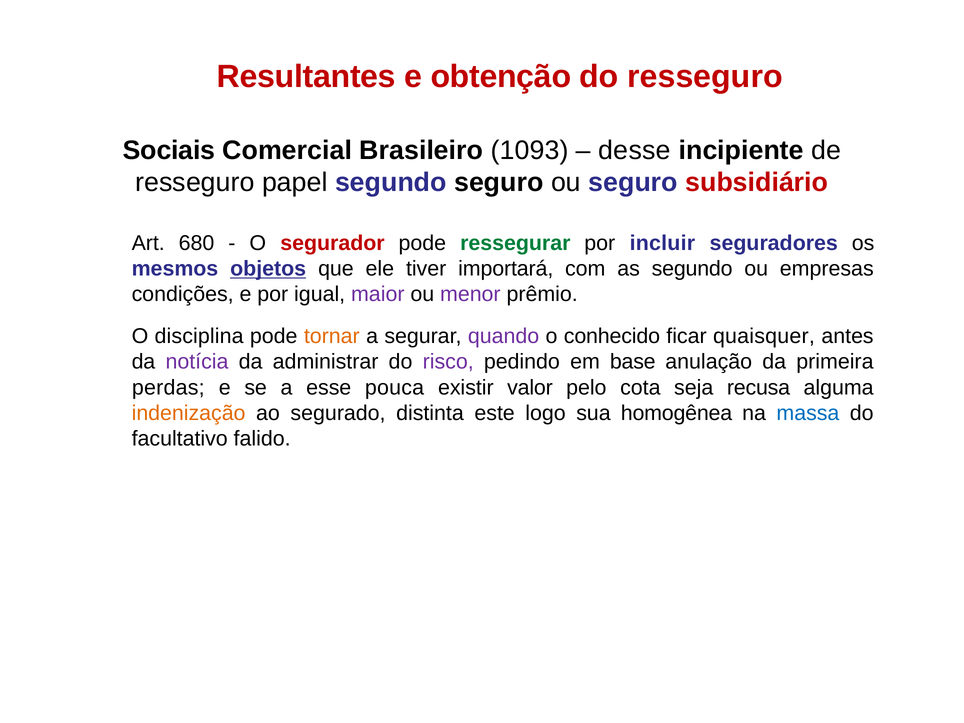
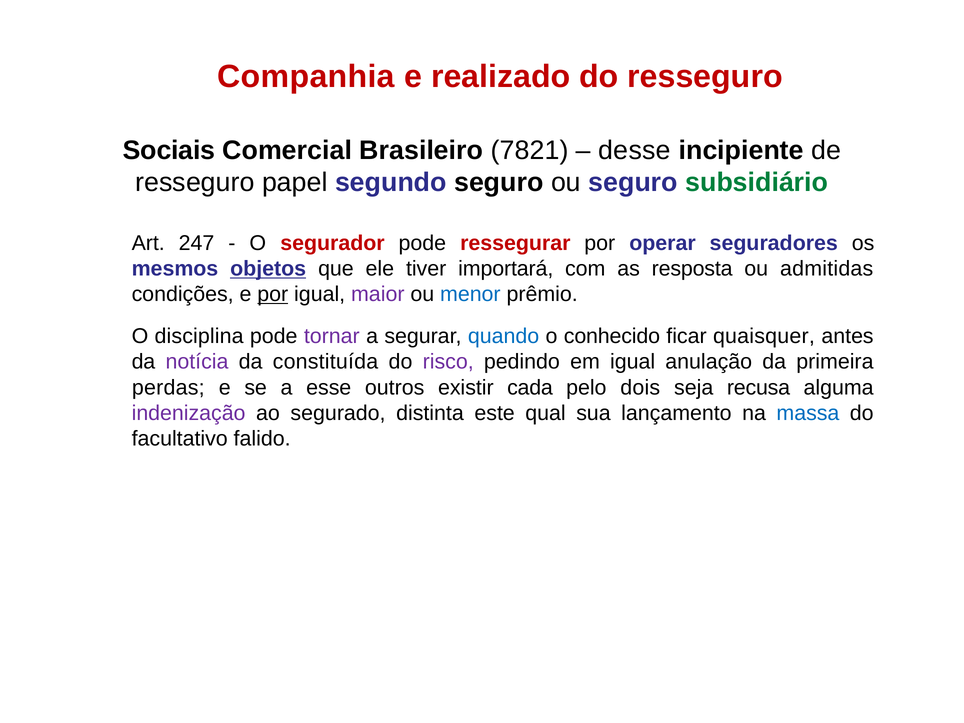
Resultantes: Resultantes -> Companhia
obtenção: obtenção -> realizado
1093: 1093 -> 7821
subsidiário colour: red -> green
680: 680 -> 247
ressegurar colour: green -> red
incluir: incluir -> operar
as segundo: segundo -> resposta
empresas: empresas -> admitidas
por at (273, 294) underline: none -> present
menor colour: purple -> blue
tornar colour: orange -> purple
quando colour: purple -> blue
administrar: administrar -> constituída
em base: base -> igual
pouca: pouca -> outros
valor: valor -> cada
cota: cota -> dois
indenização colour: orange -> purple
logo: logo -> qual
homogênea: homogênea -> lançamento
